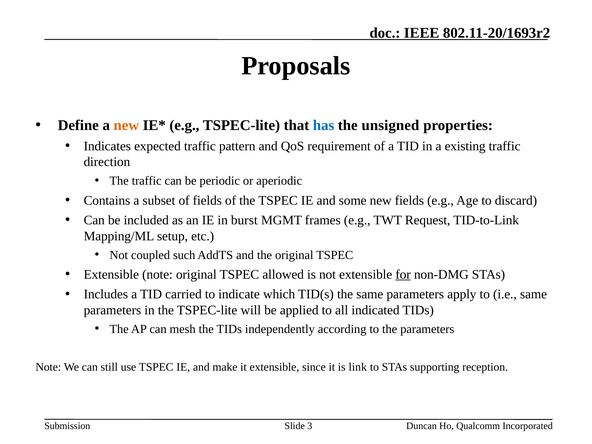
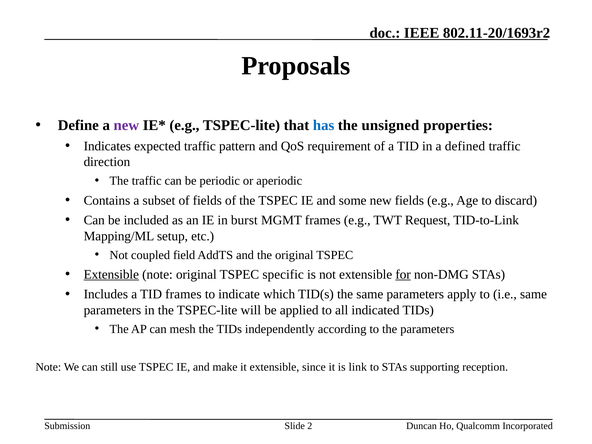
new at (126, 125) colour: orange -> purple
existing: existing -> defined
such: such -> field
Extensible at (111, 274) underline: none -> present
allowed: allowed -> specific
TID carried: carried -> frames
3: 3 -> 2
